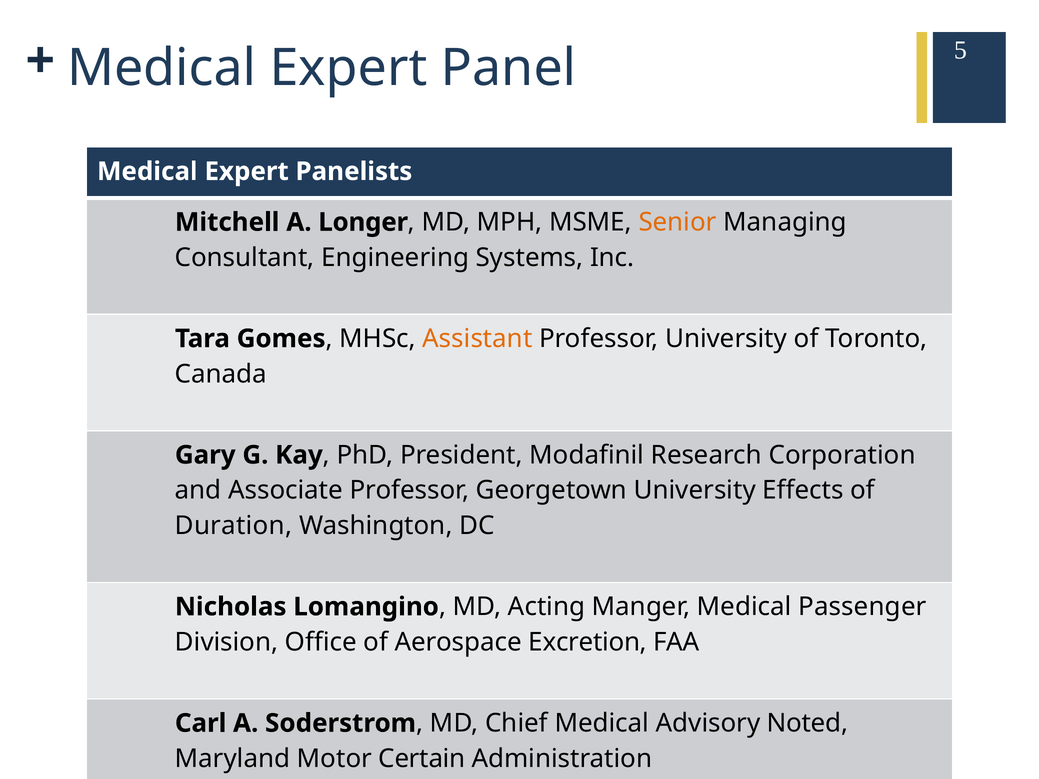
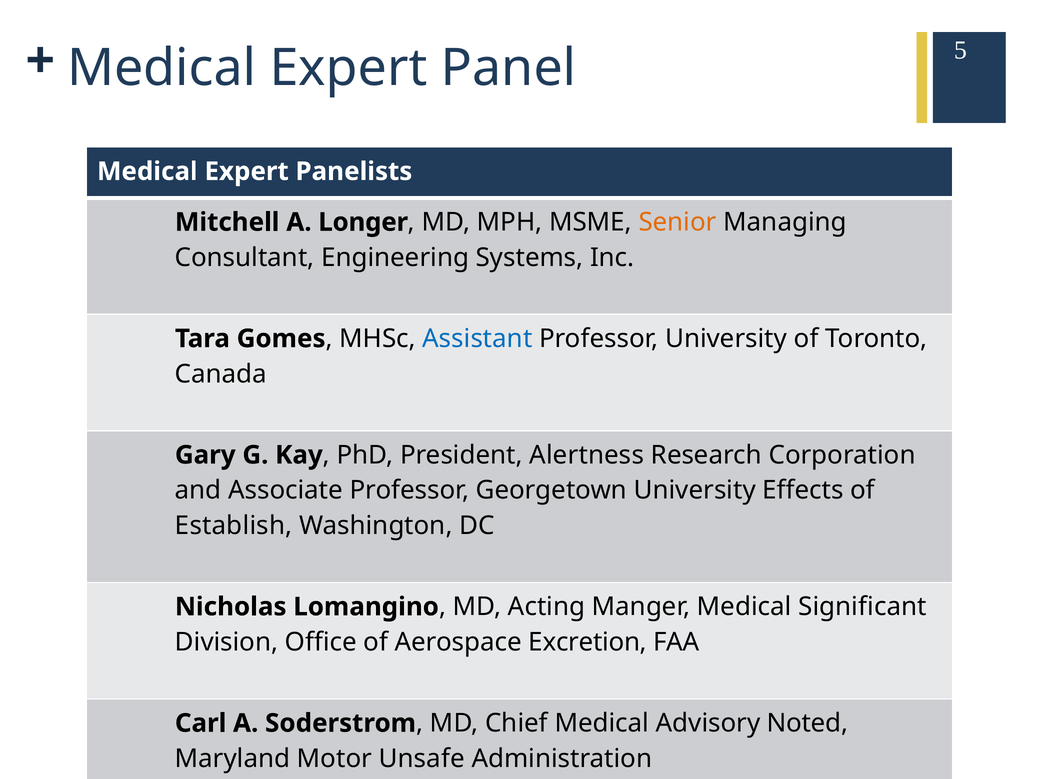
Assistant colour: orange -> blue
Modafinil: Modafinil -> Alertness
Duration: Duration -> Establish
Passenger: Passenger -> Significant
Certain: Certain -> Unsafe
